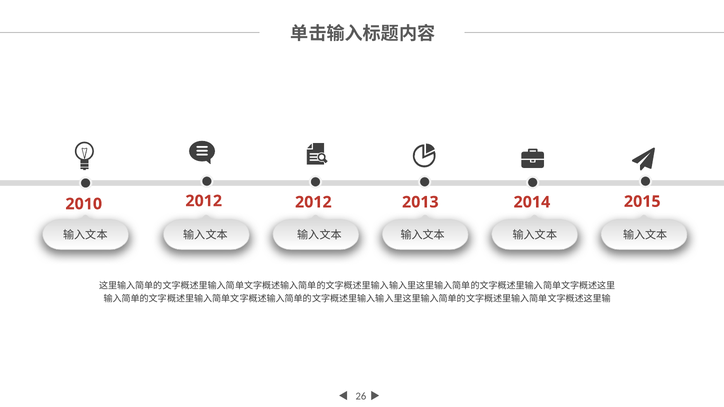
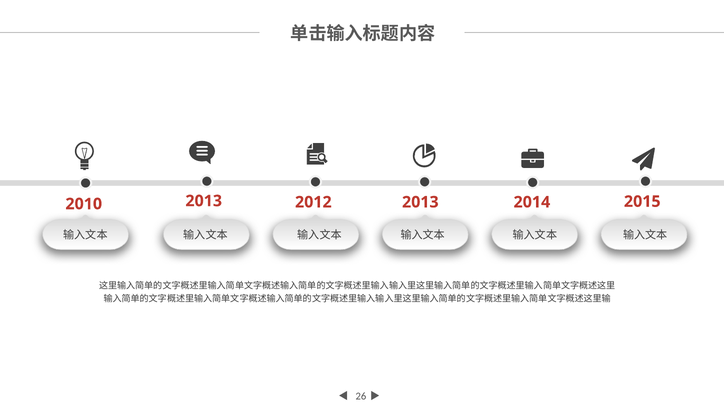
2010 2012: 2012 -> 2013
